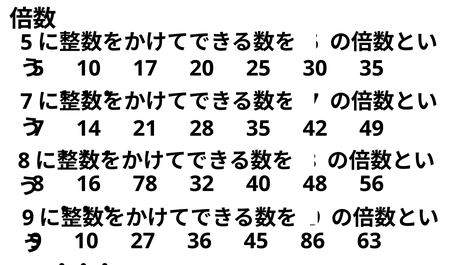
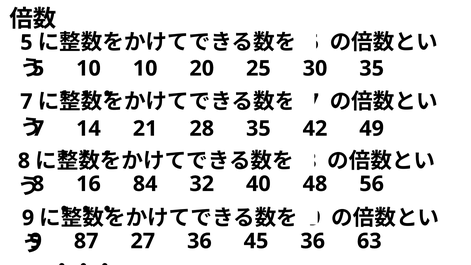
10 17: 17 -> 10
78: 78 -> 84
10 at (86, 241): 10 -> 87
45 86: 86 -> 36
